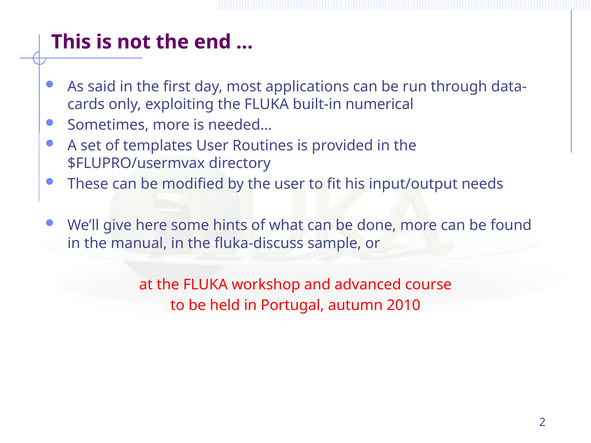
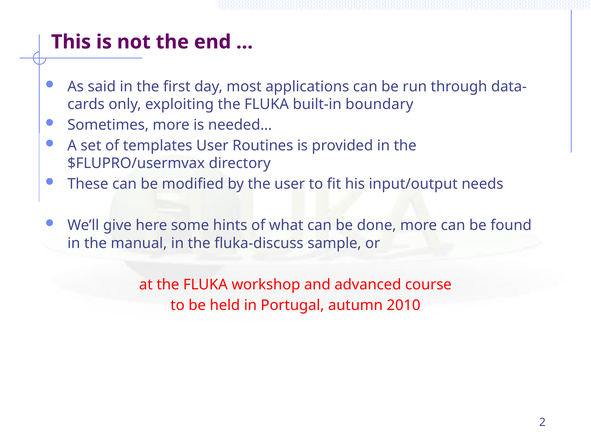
numerical: numerical -> boundary
